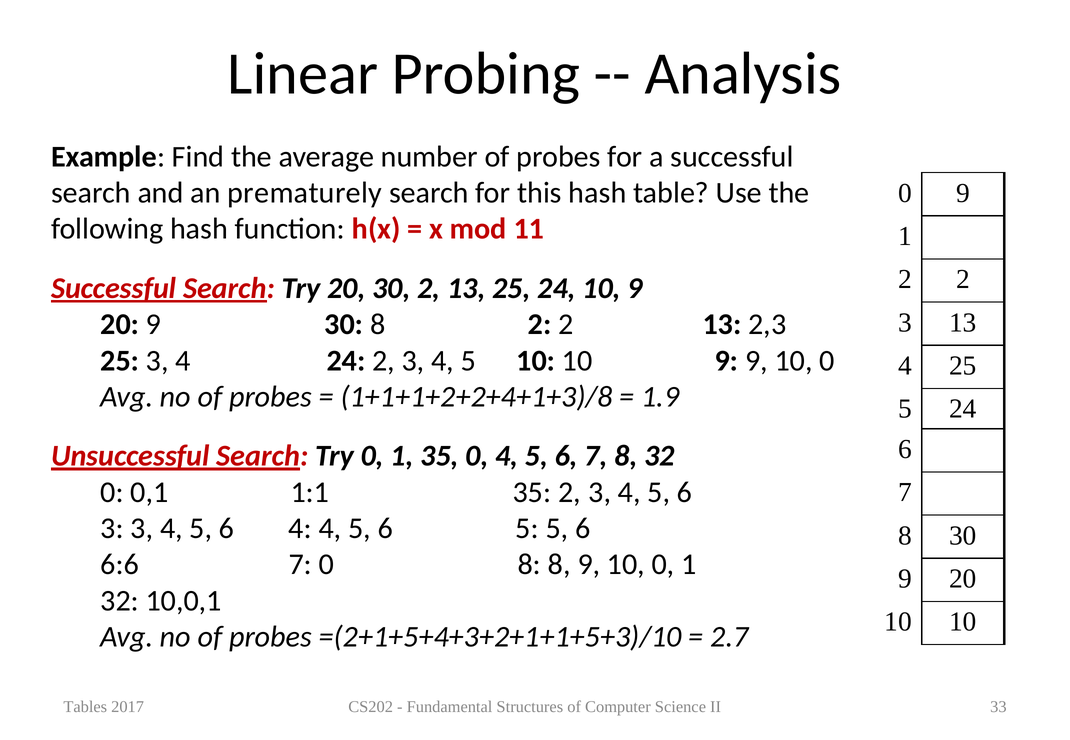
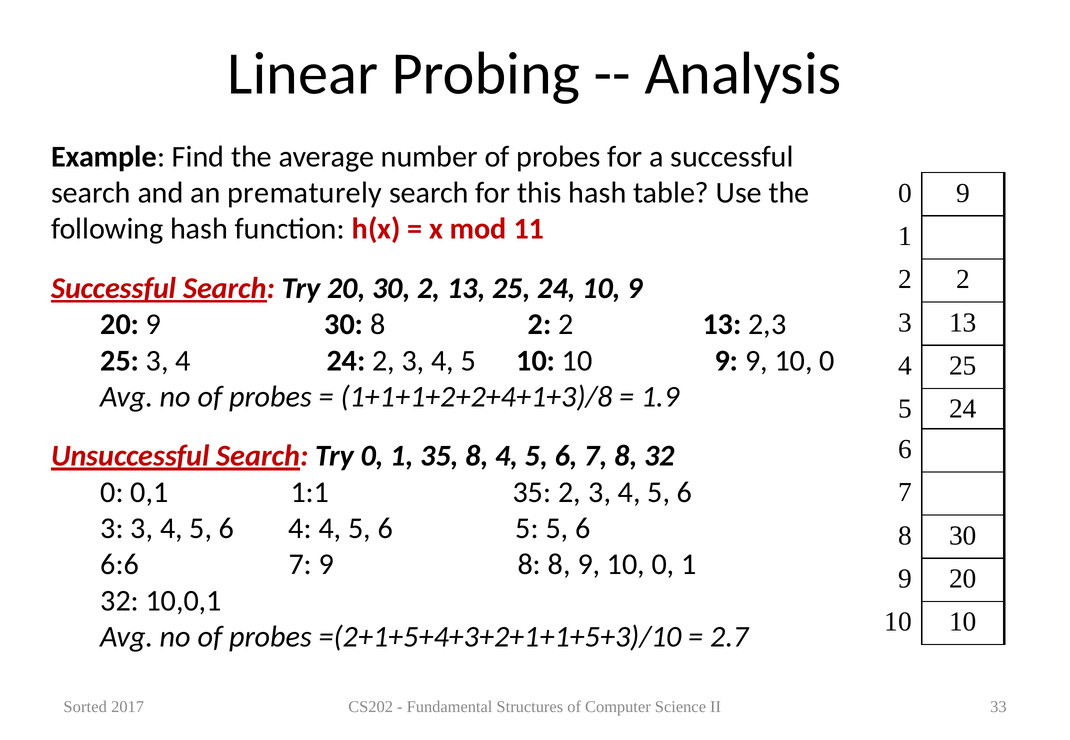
35 0: 0 -> 8
7 0: 0 -> 9
Tables: Tables -> Sorted
